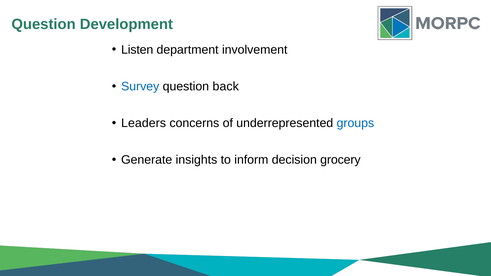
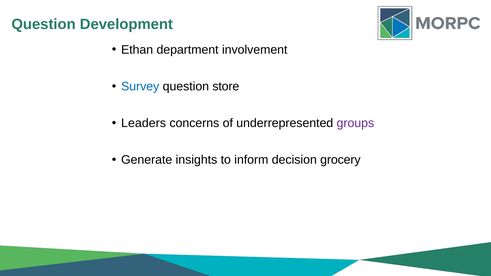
Listen: Listen -> Ethan
back: back -> store
groups colour: blue -> purple
